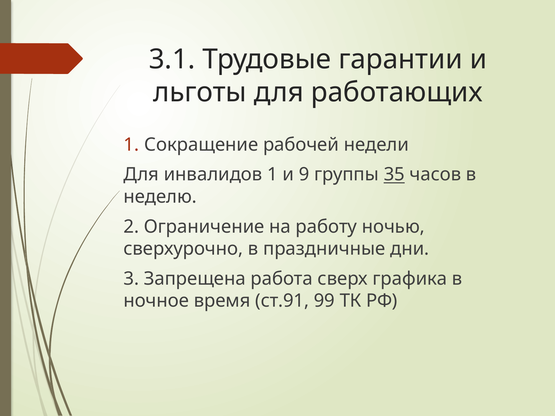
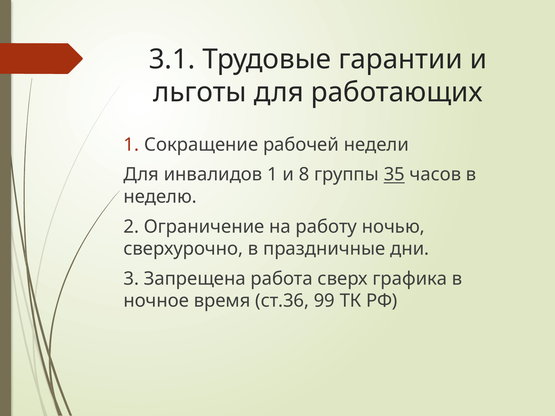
9: 9 -> 8
ст.91: ст.91 -> ст.36
